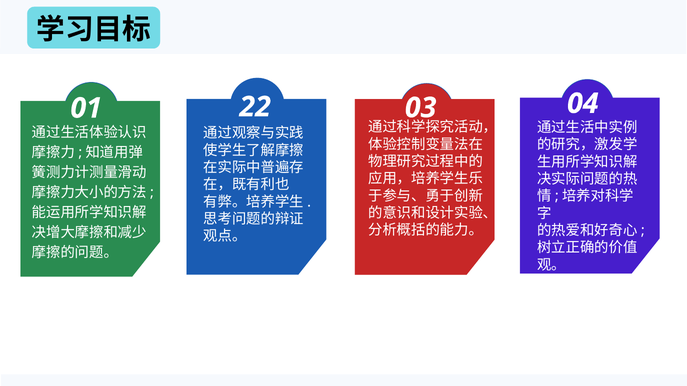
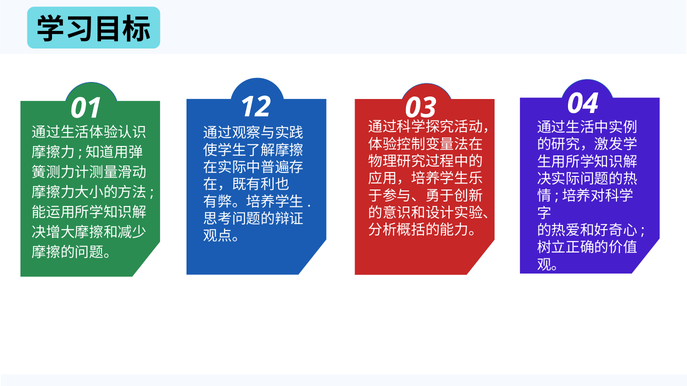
22: 22 -> 12
